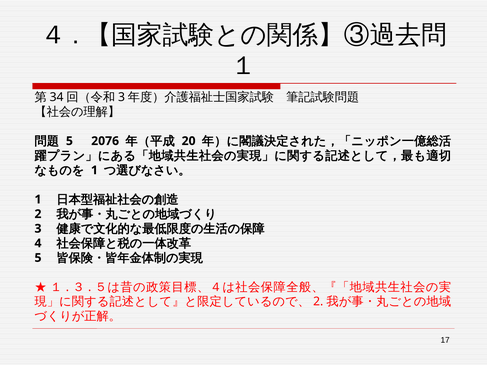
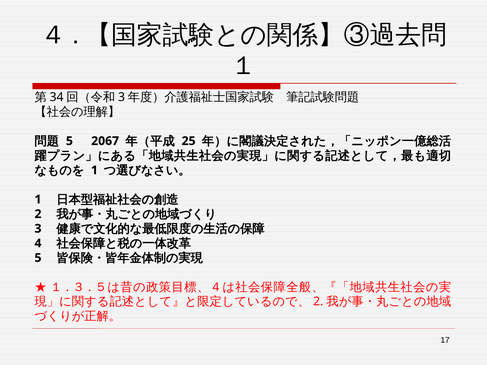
2076: 2076 -> 2067
20: 20 -> 25
